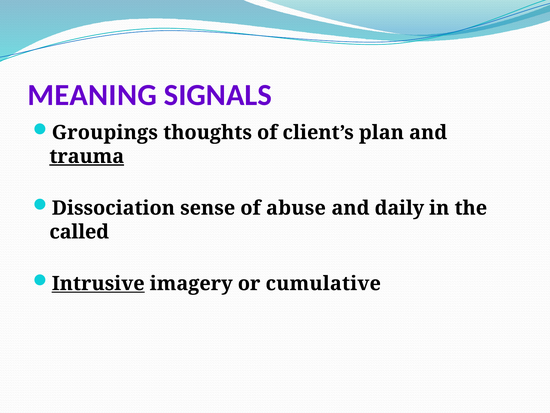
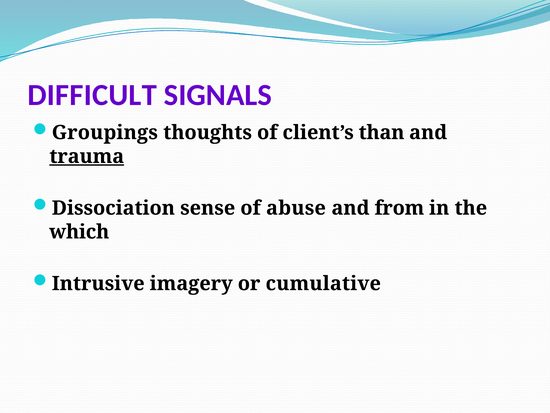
MEANING: MEANING -> DIFFICULT
plan: plan -> than
daily: daily -> from
called: called -> which
Intrusive underline: present -> none
